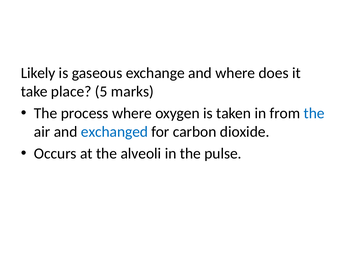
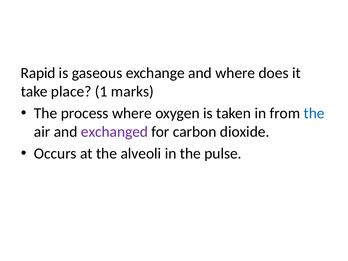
Likely: Likely -> Rapid
5: 5 -> 1
exchanged colour: blue -> purple
